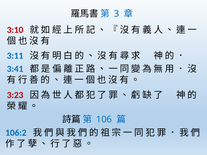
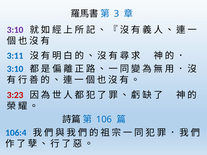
3:10 at (15, 30) colour: red -> purple
3:41 at (15, 69): 3:41 -> 3:10
106:2: 106:2 -> 106:4
